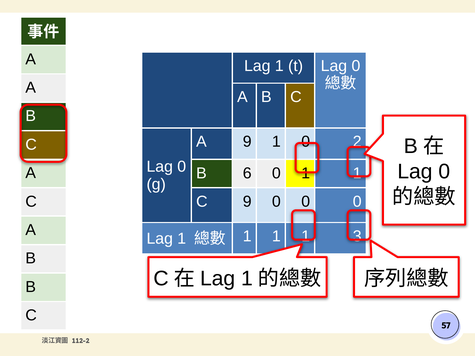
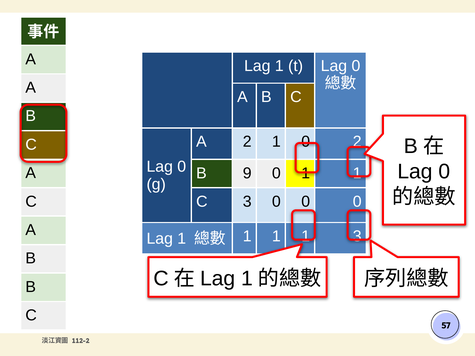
A 9: 9 -> 2
6: 6 -> 9
C 9: 9 -> 3
